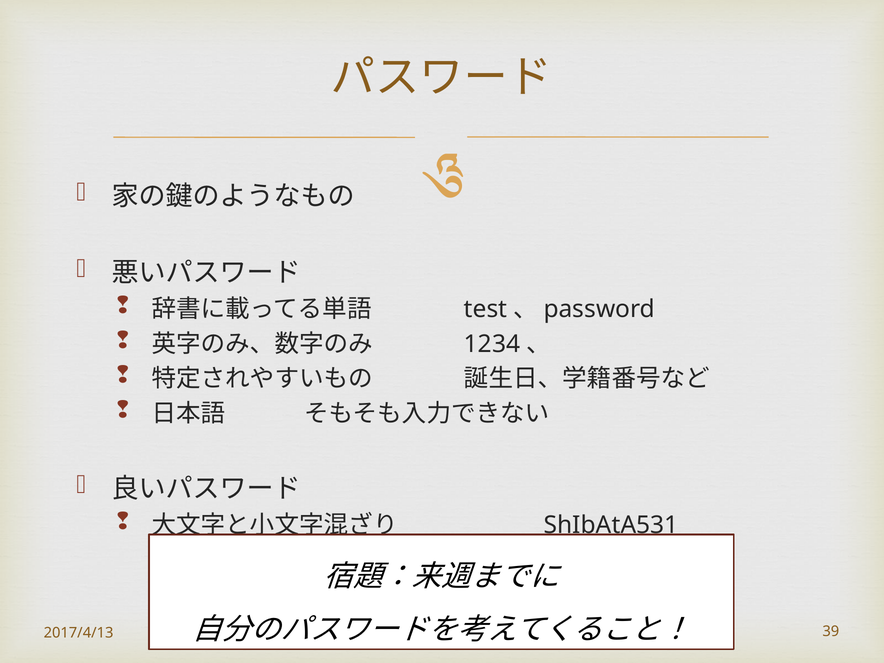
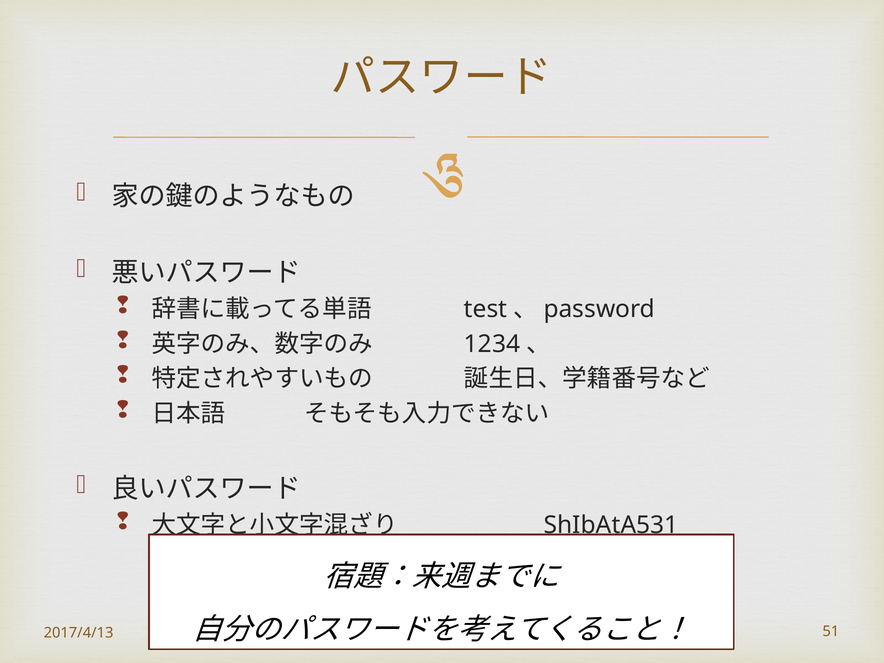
39: 39 -> 51
